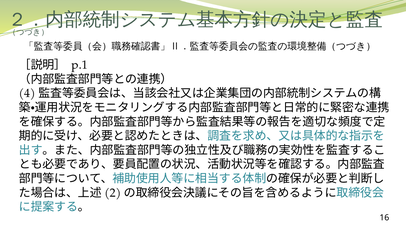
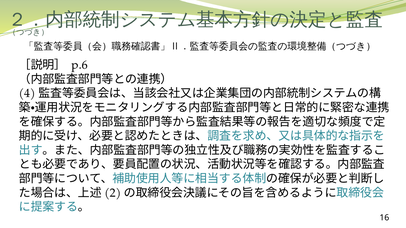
p.1: p.1 -> p.6
